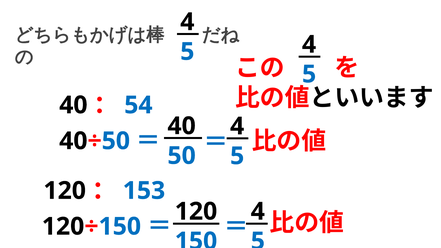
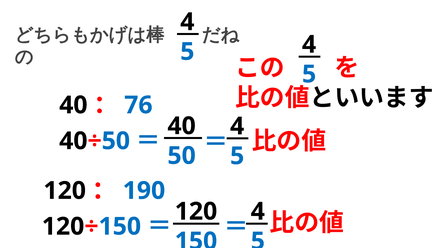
54: 54 -> 76
153: 153 -> 190
